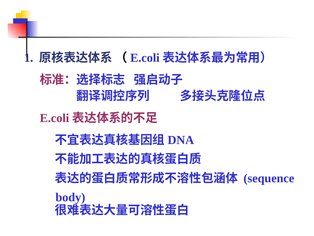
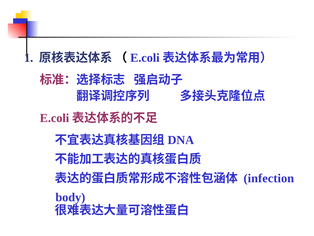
sequence: sequence -> infection
